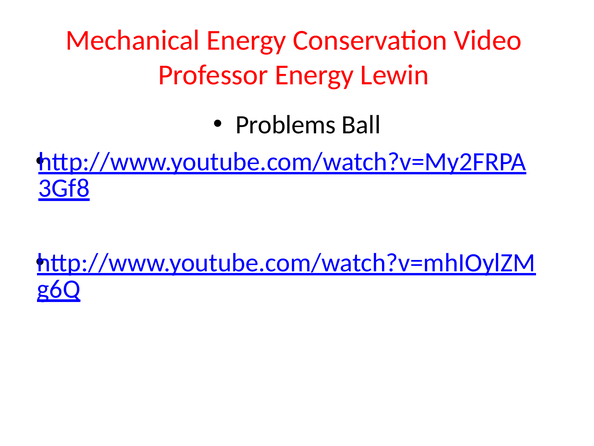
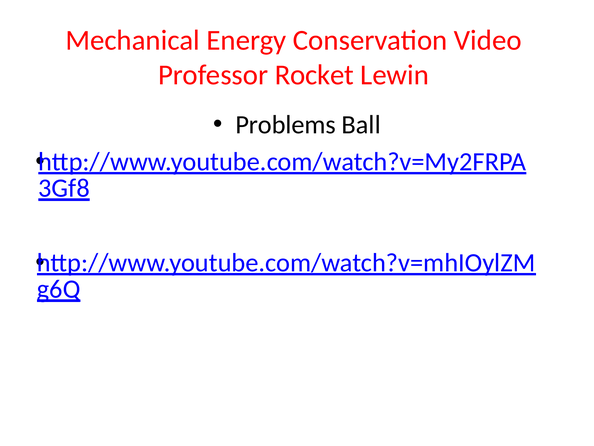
Professor Energy: Energy -> Rocket
